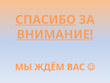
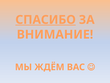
ВНИМАНИЕ underline: present -> none
